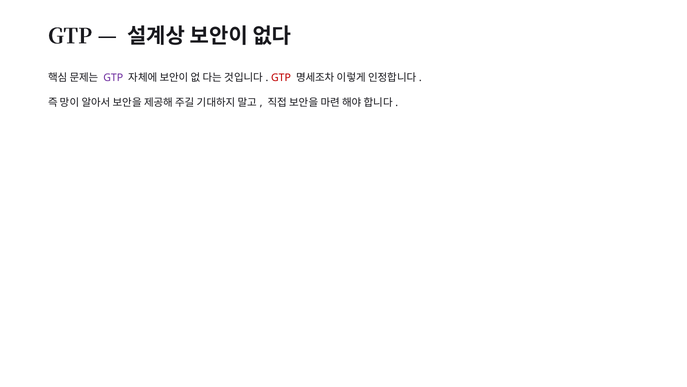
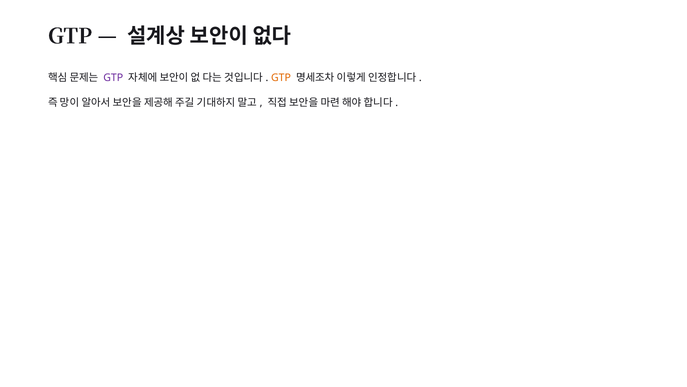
GTP at (281, 77) colour: red -> orange
